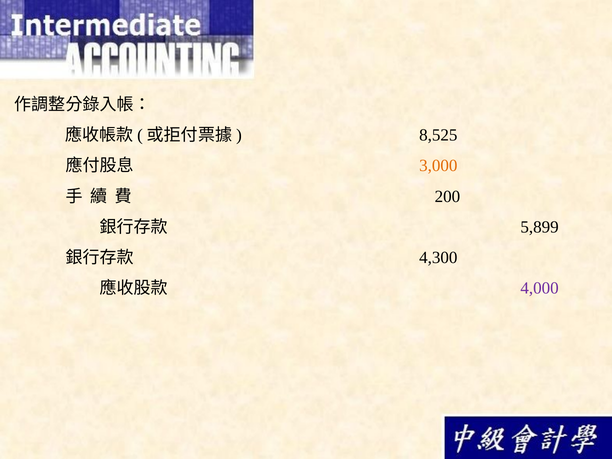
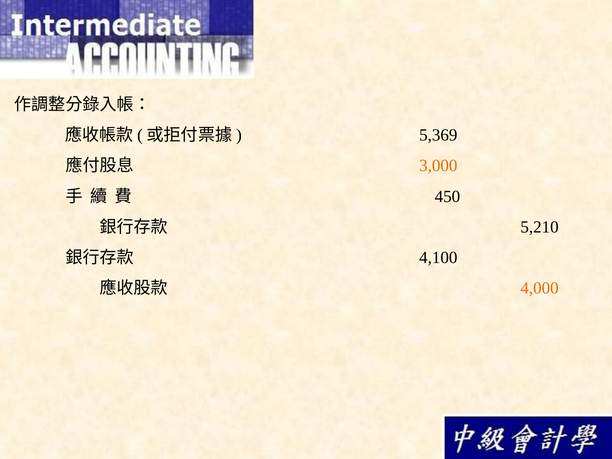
8,525: 8,525 -> 5,369
200: 200 -> 450
5,899: 5,899 -> 5,210
4,300: 4,300 -> 4,100
4,000 colour: purple -> orange
